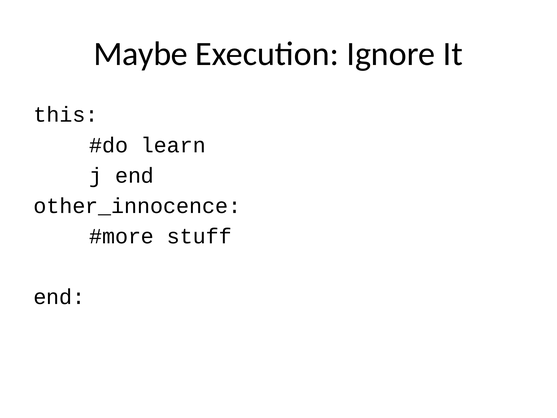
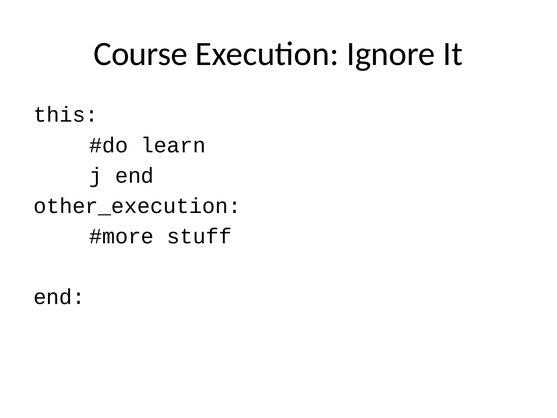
Maybe: Maybe -> Course
other_innocence: other_innocence -> other_execution
